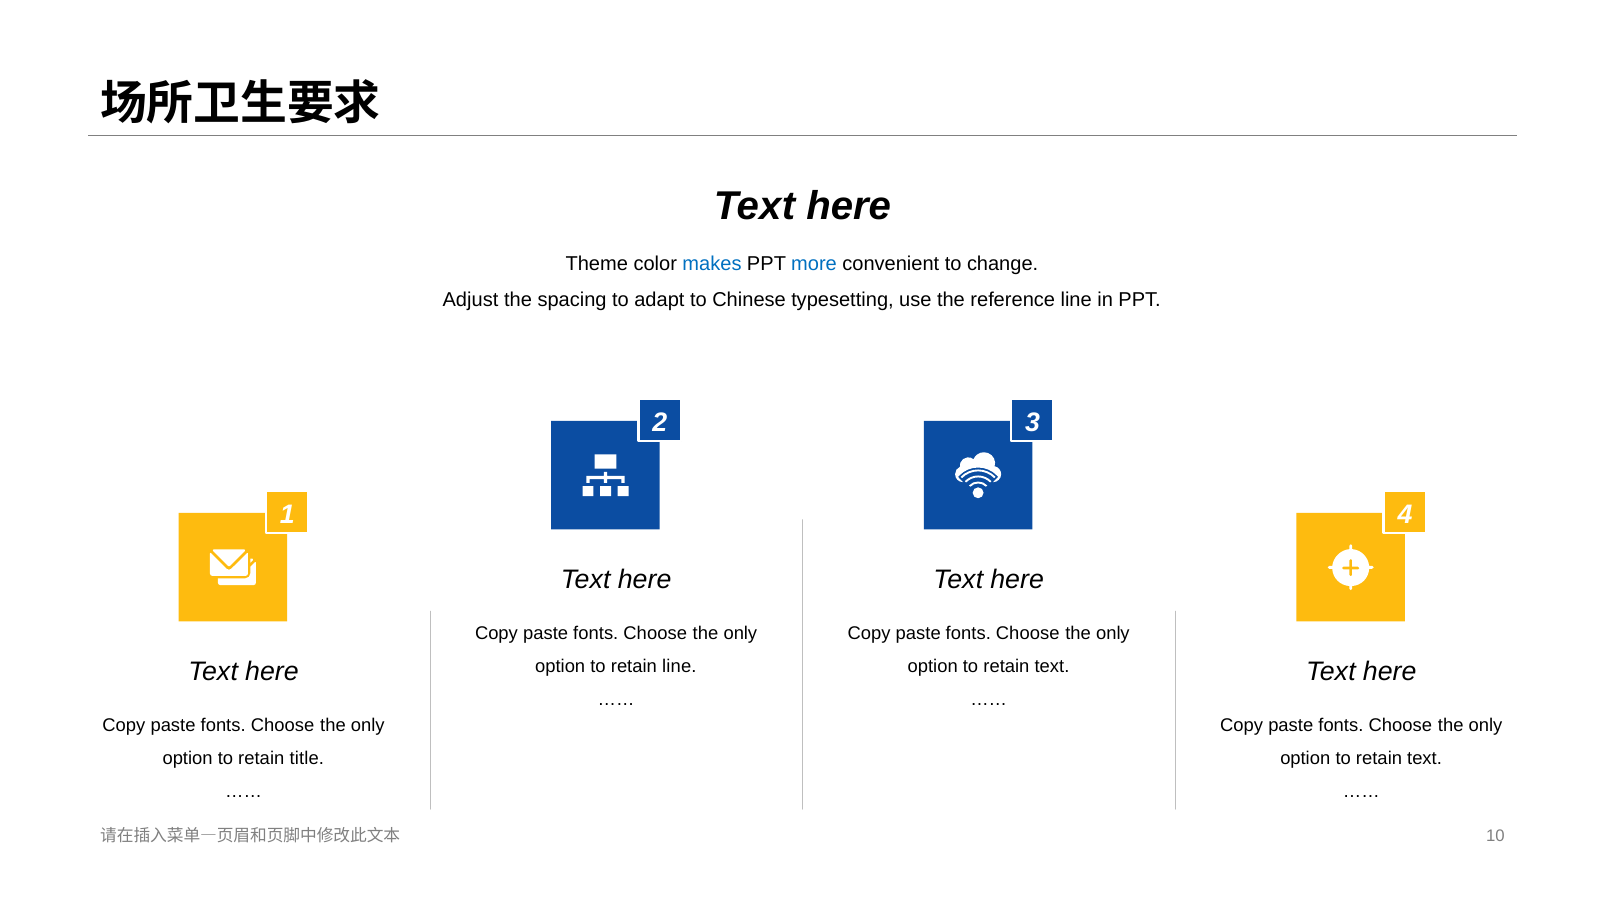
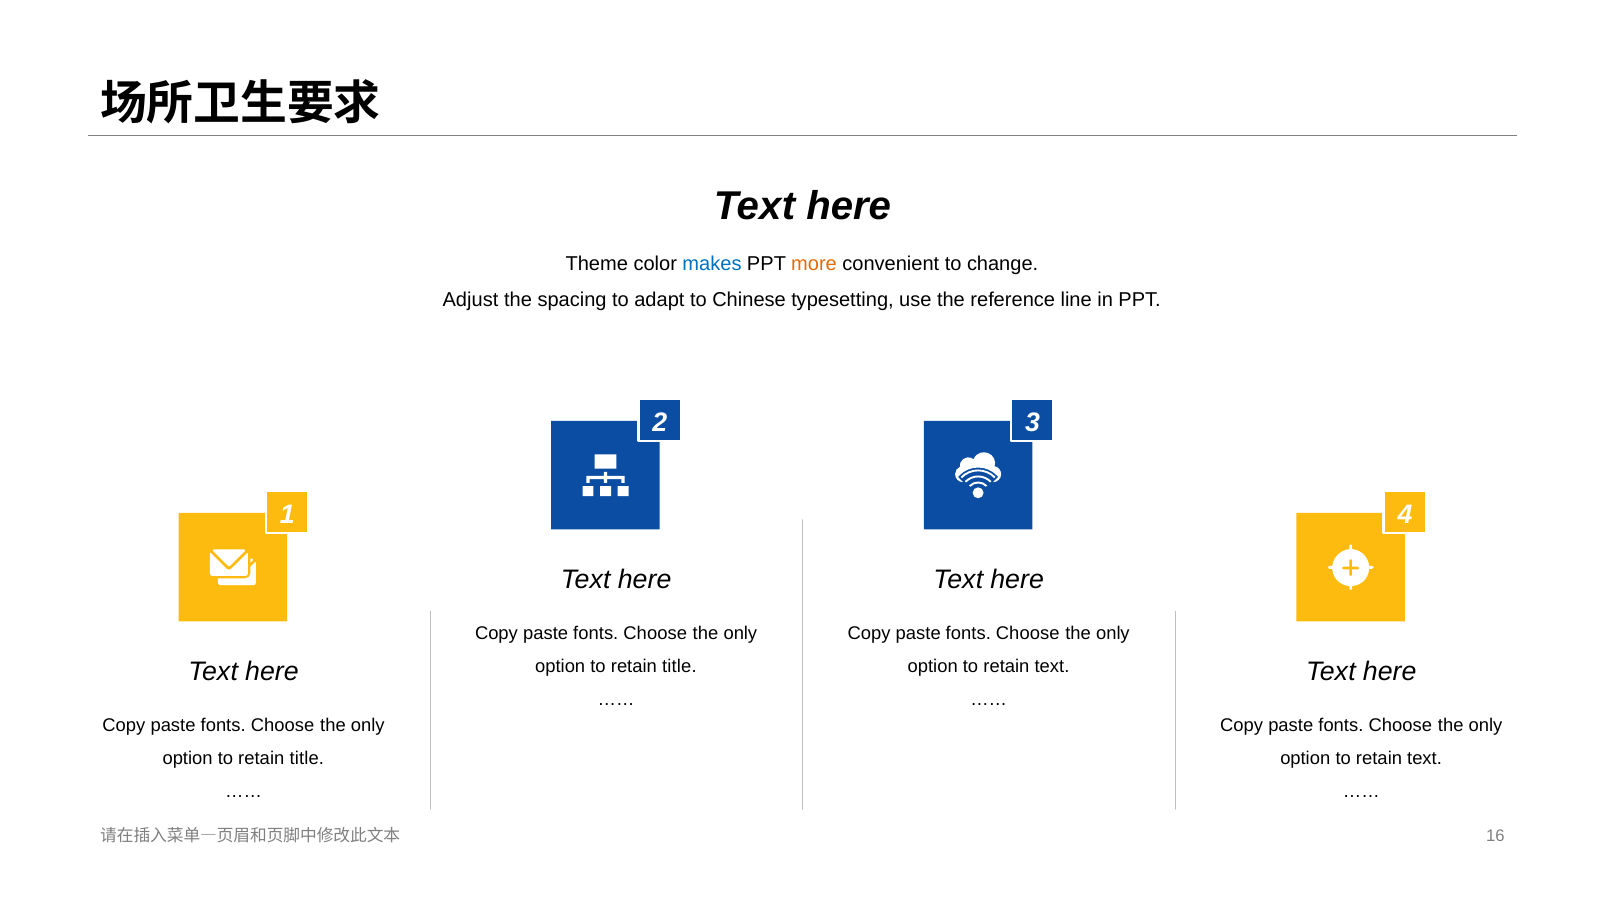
more colour: blue -> orange
line at (679, 666): line -> title
10: 10 -> 16
